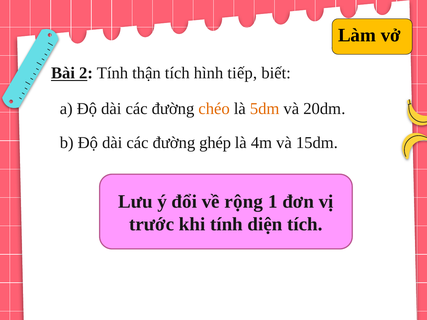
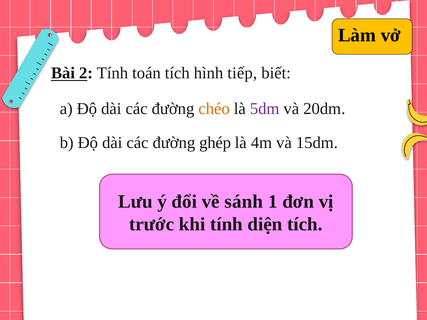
thận: thận -> toán
5dm colour: orange -> purple
rộng: rộng -> sánh
